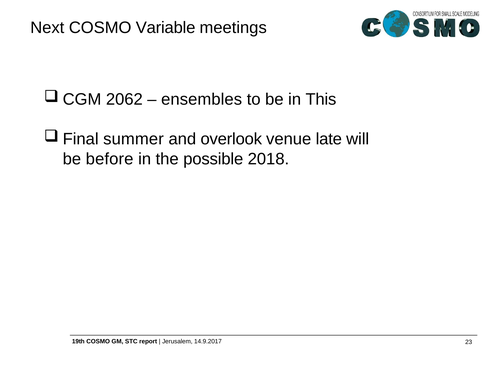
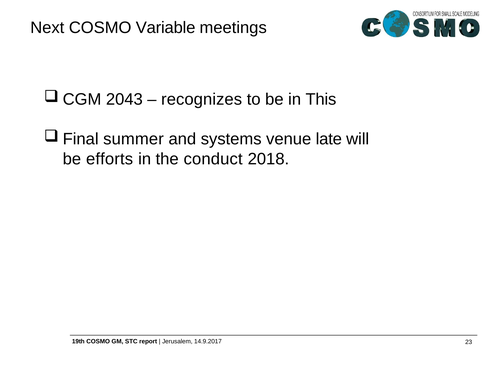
2062: 2062 -> 2043
ensembles: ensembles -> recognizes
overlook: overlook -> systems
before: before -> efforts
possible: possible -> conduct
